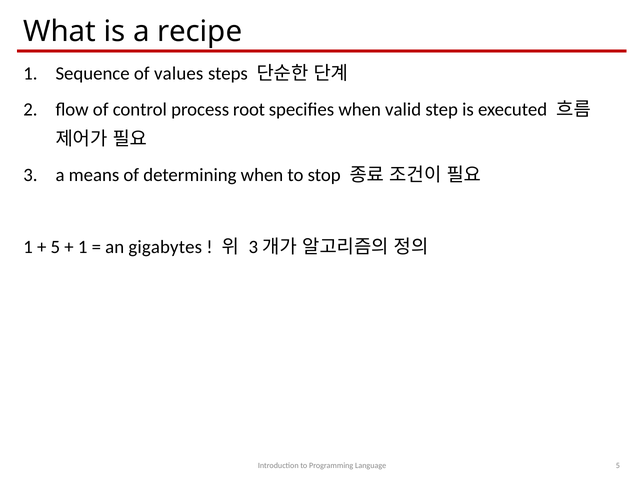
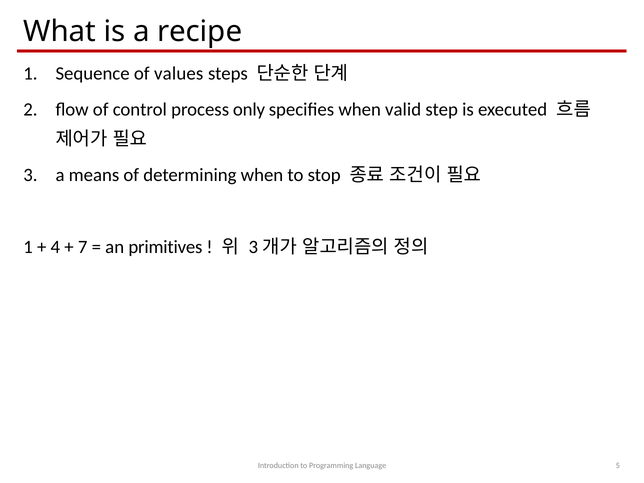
root: root -> only
5 at (55, 247): 5 -> 4
1 at (83, 247): 1 -> 7
gigabytes: gigabytes -> primitives
